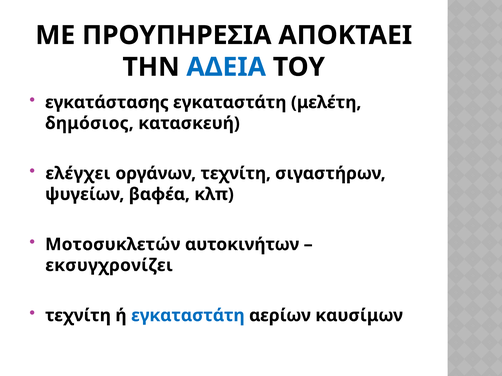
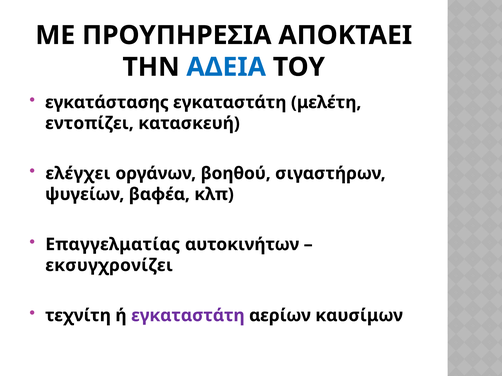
δημόσιος: δημόσιος -> εντοπίζει
οργάνων τεχνίτη: τεχνίτη -> βοηθού
Μοτοσυκλετών: Μοτοσυκλετών -> Επαγγελματίας
εγκαταστάτη at (188, 316) colour: blue -> purple
